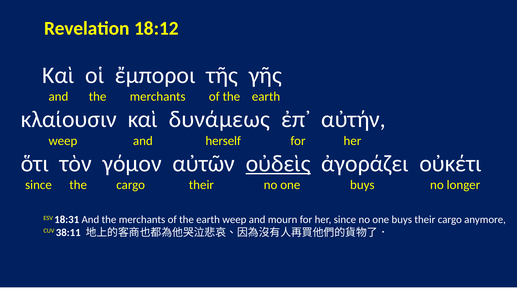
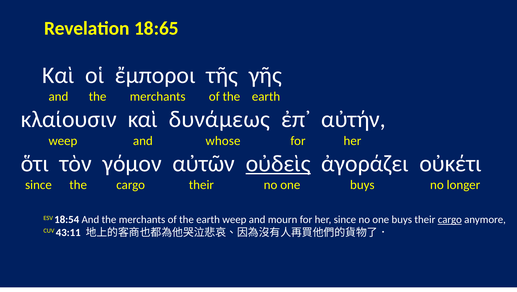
18:12: 18:12 -> 18:65
herself: herself -> whose
18:31: 18:31 -> 18:54
cargo at (450, 219) underline: none -> present
38:11: 38:11 -> 43:11
